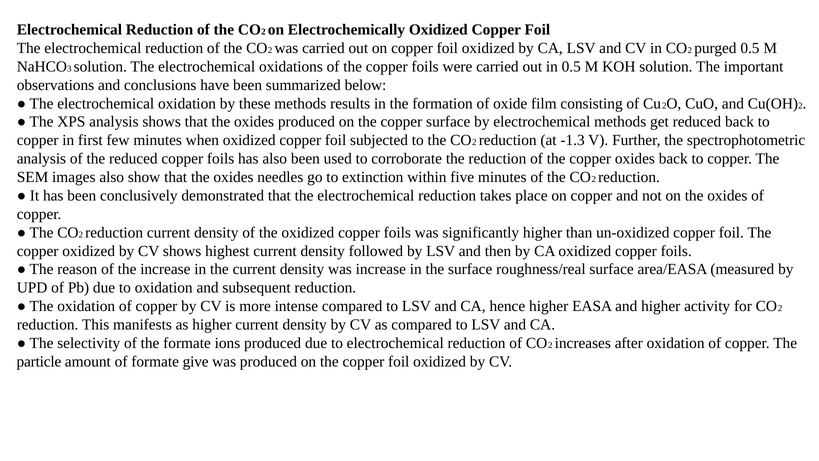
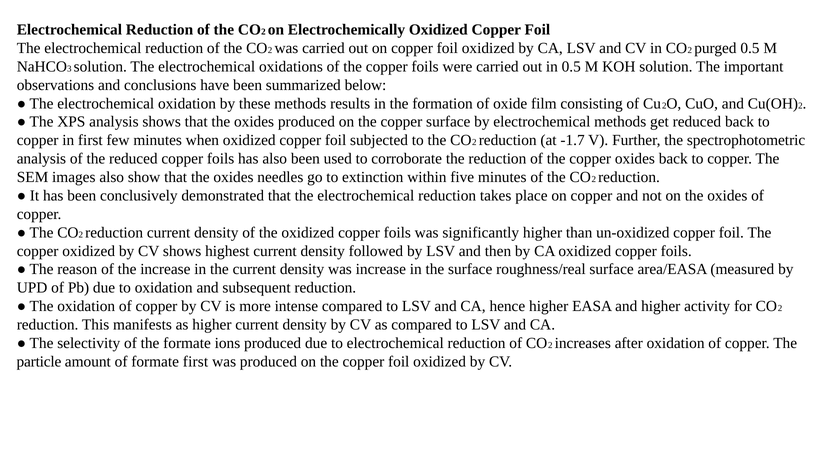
-1.3: -1.3 -> -1.7
formate give: give -> first
